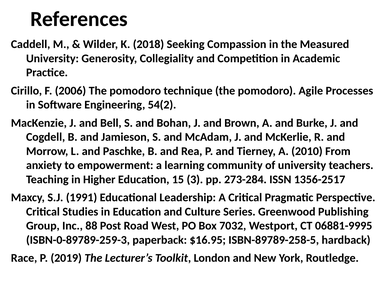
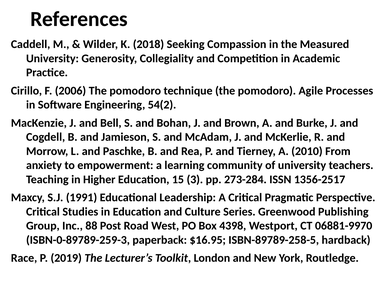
7032: 7032 -> 4398
06881-9995: 06881-9995 -> 06881-9970
